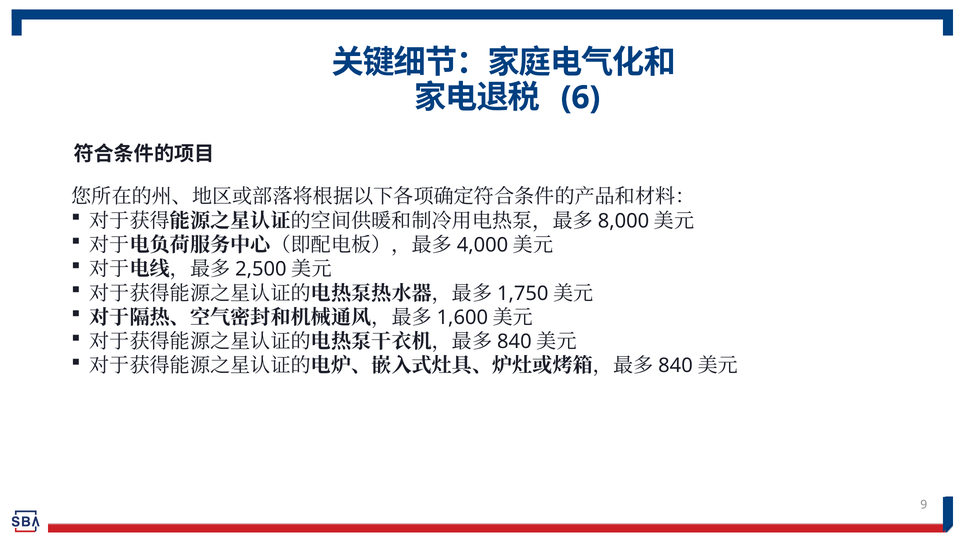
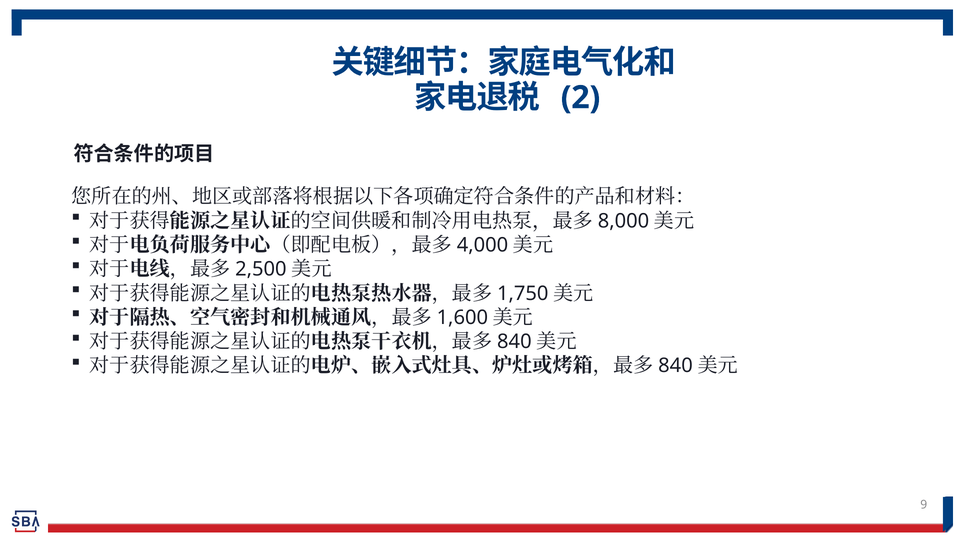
6: 6 -> 2
